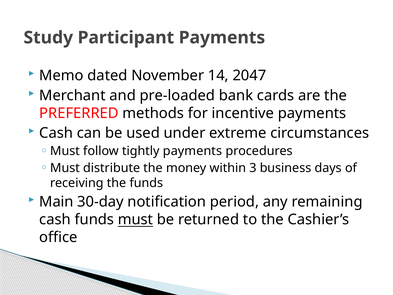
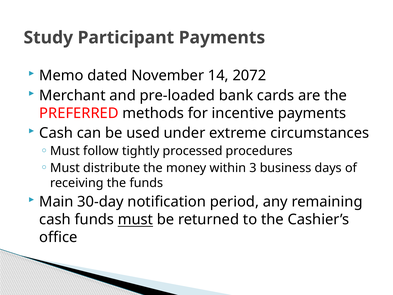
2047: 2047 -> 2072
tightly payments: payments -> processed
